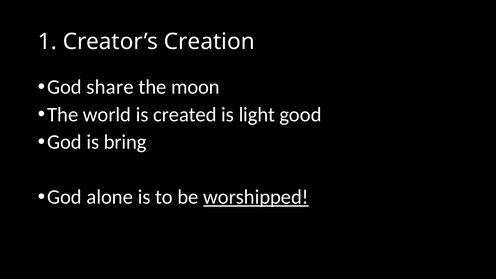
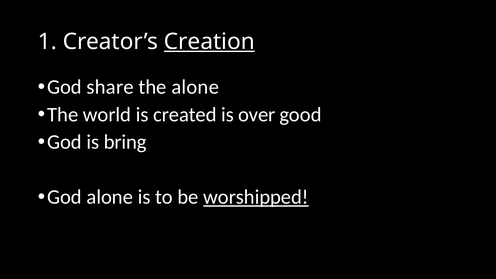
Creation underline: none -> present
the moon: moon -> alone
light: light -> over
